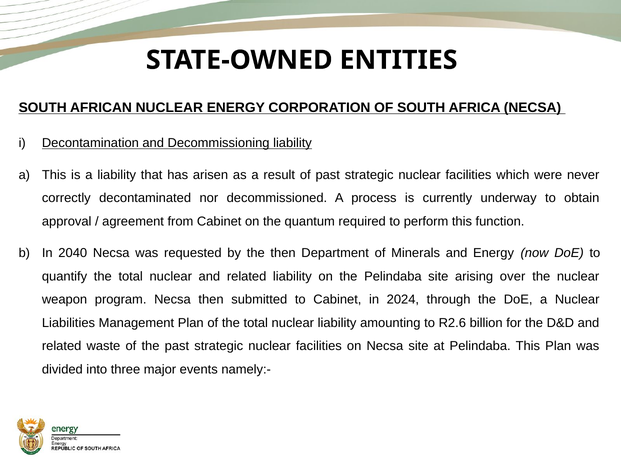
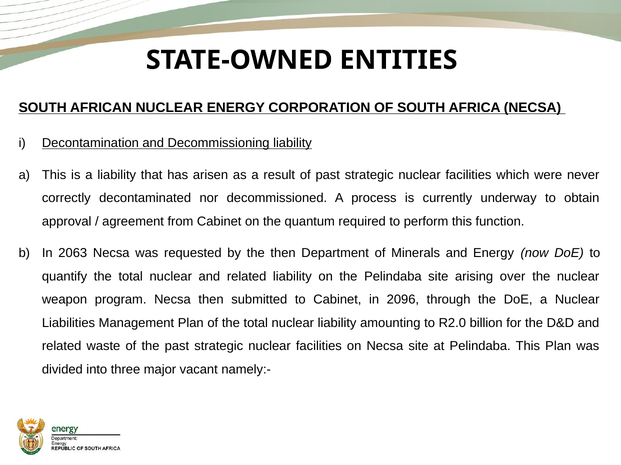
2040: 2040 -> 2063
2024: 2024 -> 2096
R2.6: R2.6 -> R2.0
events: events -> vacant
